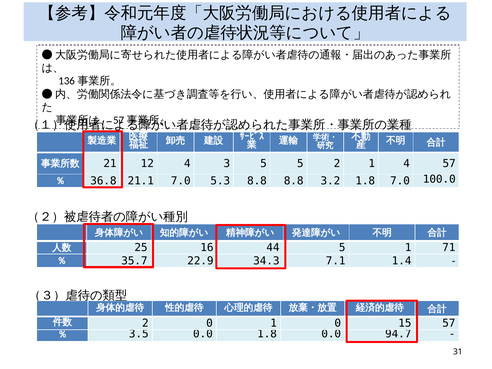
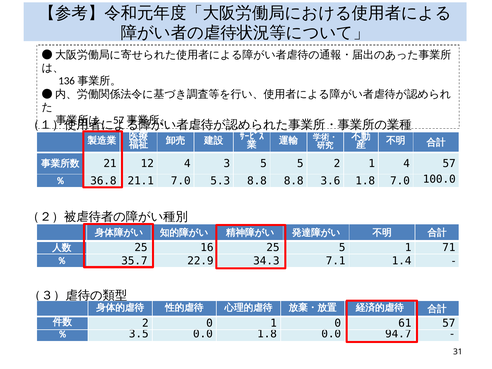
3.2: 3.2 -> 3.6
16 44: 44 -> 25
15: 15 -> 61
